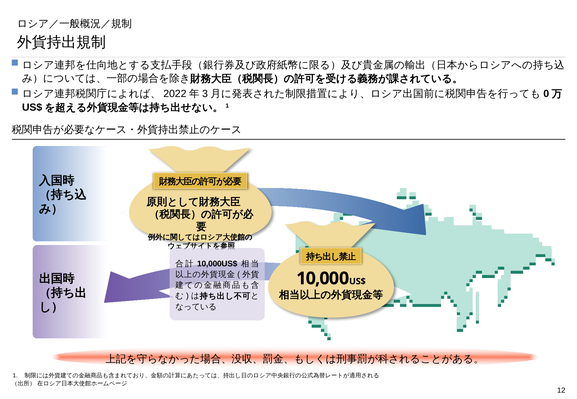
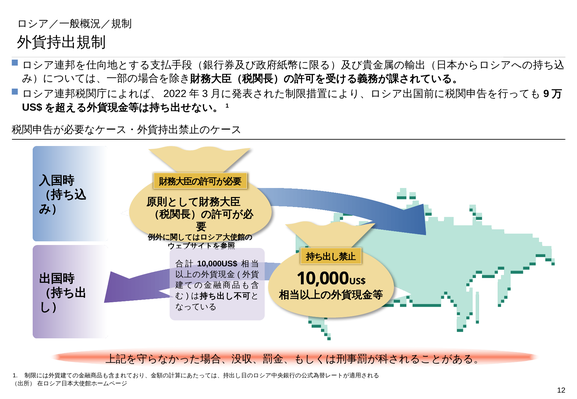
0: 0 -> 9
